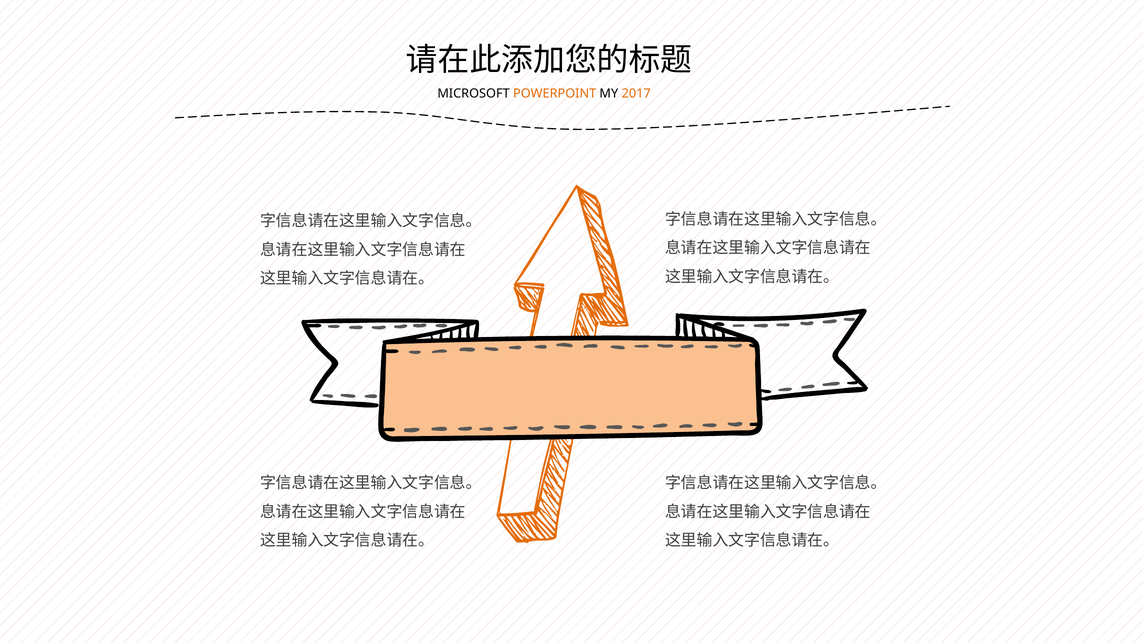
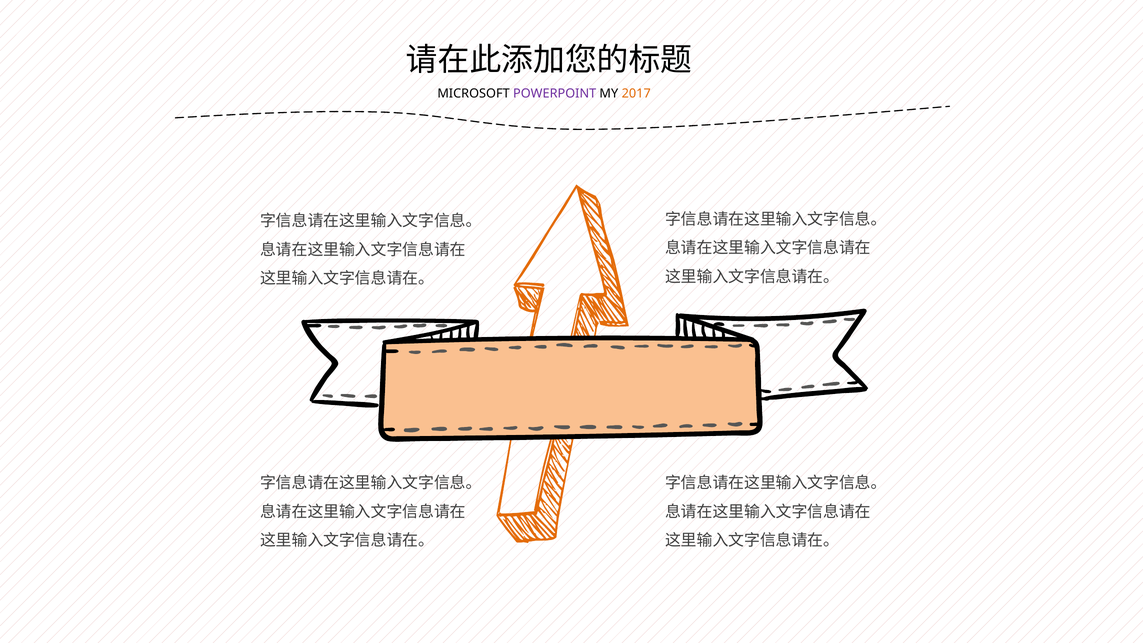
POWERPOINT colour: orange -> purple
